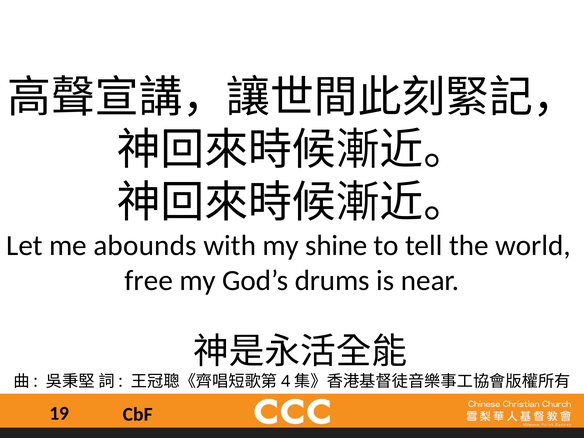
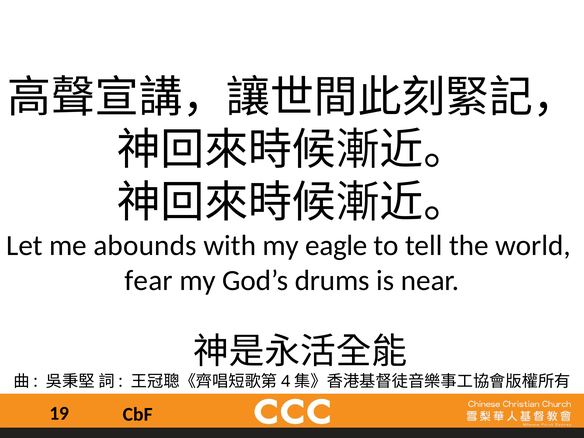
shine: shine -> eagle
free: free -> fear
